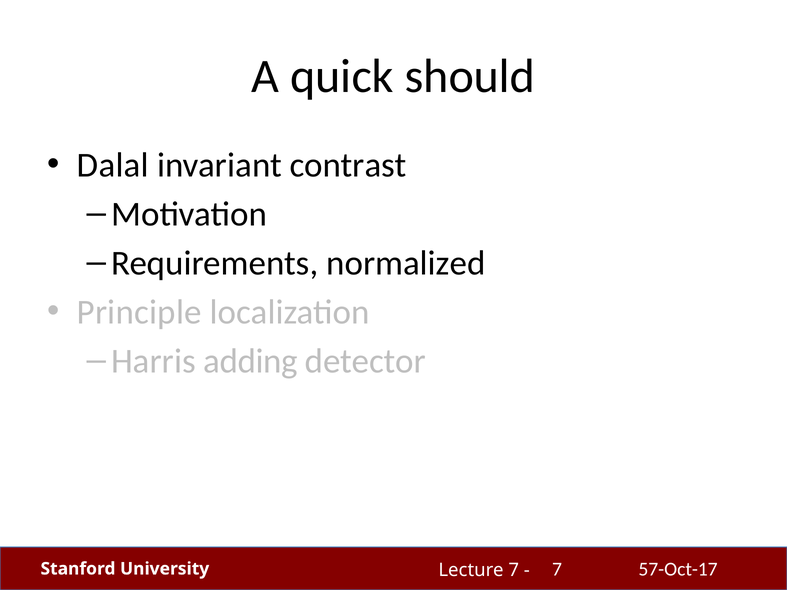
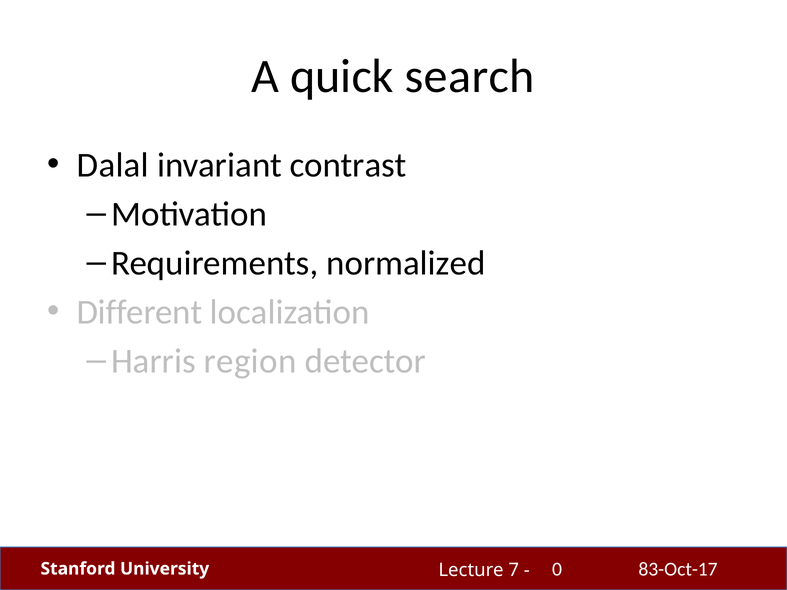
should: should -> search
Principle: Principle -> Different
adding: adding -> region
57-Oct-17: 57-Oct-17 -> 83-Oct-17
7 at (557, 569): 7 -> 0
